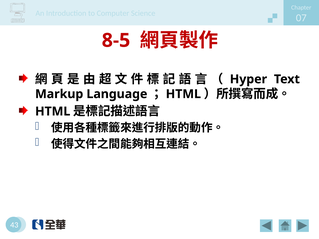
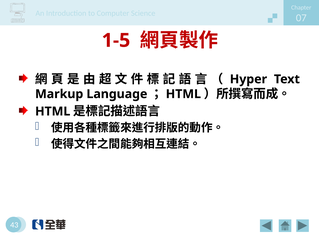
8-5: 8-5 -> 1-5
